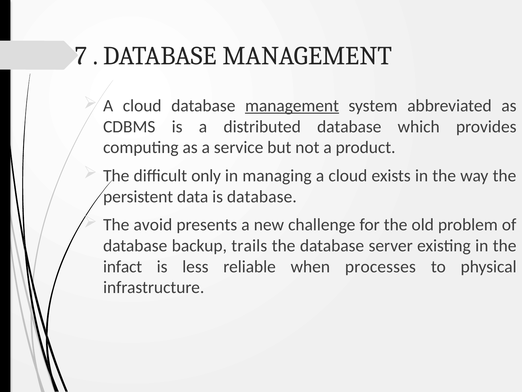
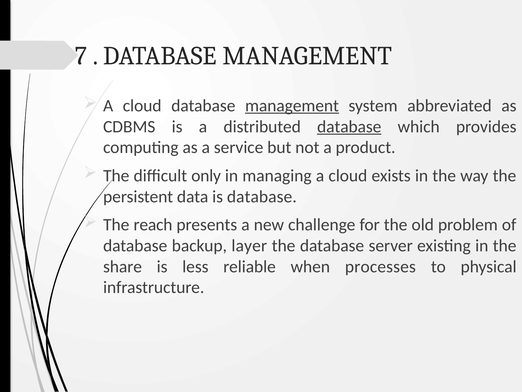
database at (349, 127) underline: none -> present
avoid: avoid -> reach
trails: trails -> layer
infact: infact -> share
